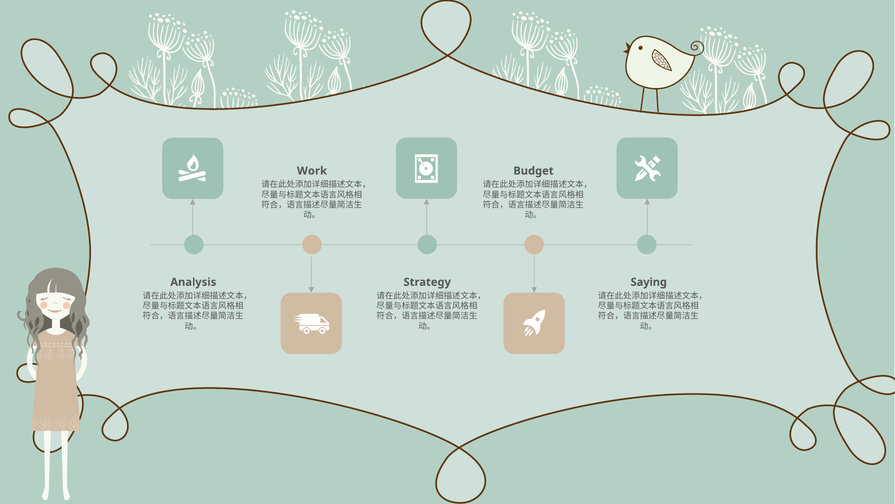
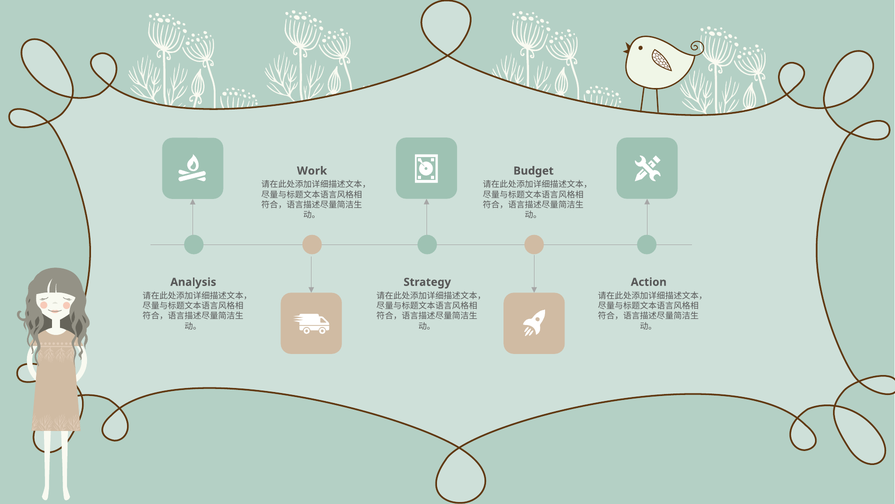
Saying: Saying -> Action
